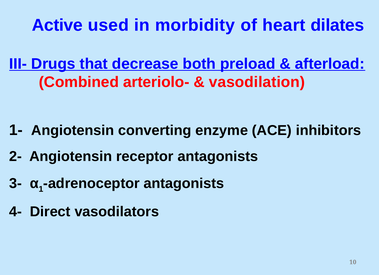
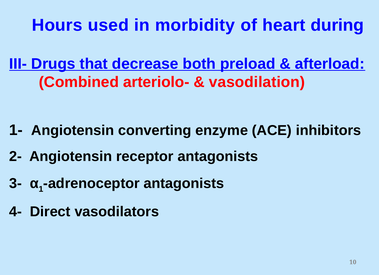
Active: Active -> Hours
dilates: dilates -> during
